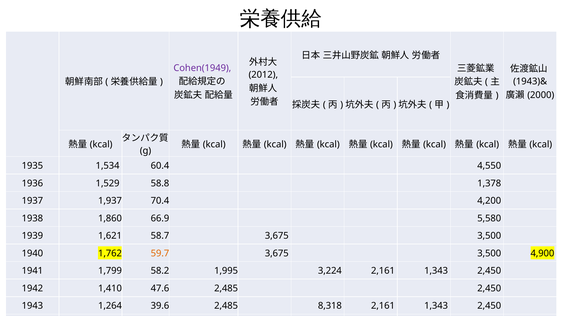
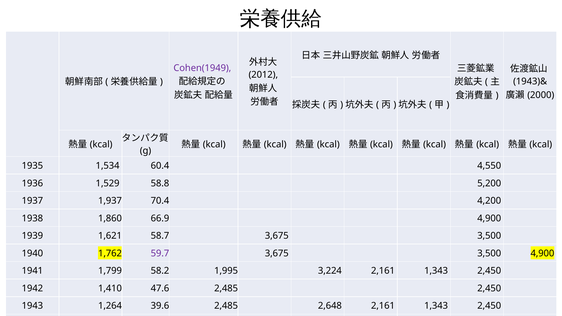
1,378: 1,378 -> 5,200
66.9 5,580: 5,580 -> 4,900
59.7 colour: orange -> purple
8,318: 8,318 -> 2,648
